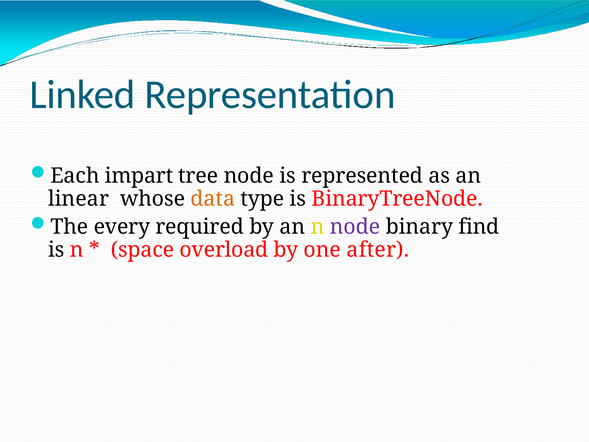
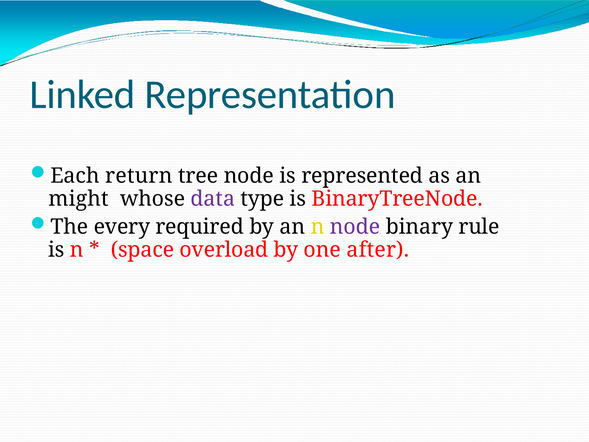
impart: impart -> return
linear: linear -> might
data colour: orange -> purple
find: find -> rule
